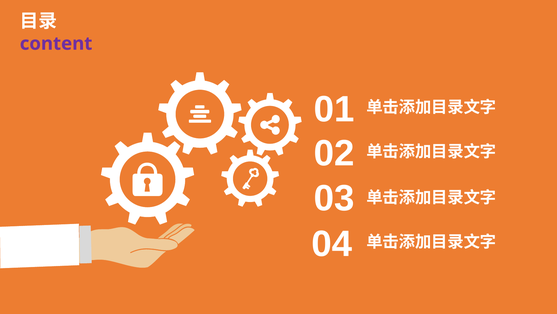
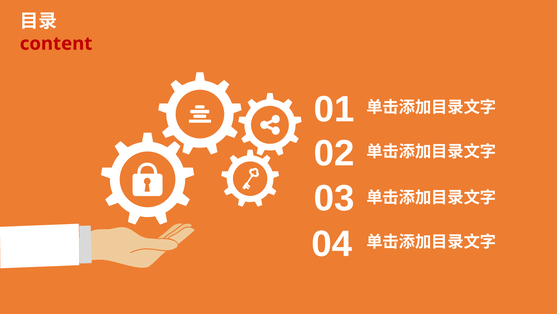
content colour: purple -> red
